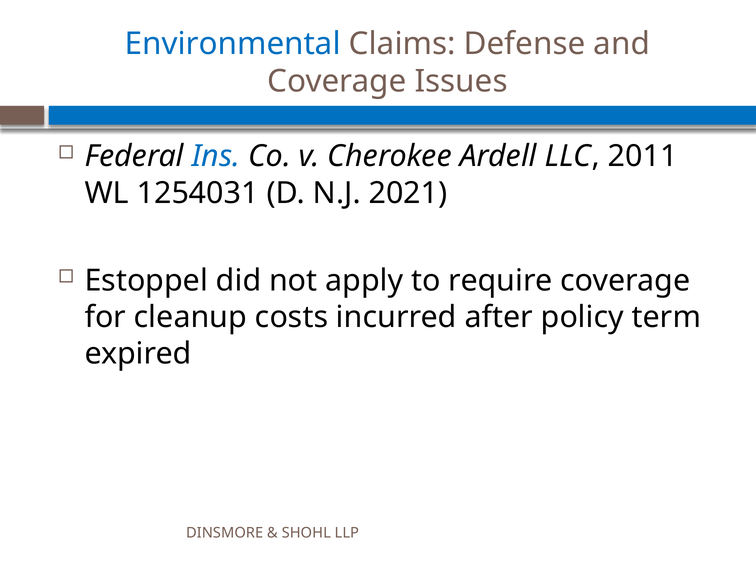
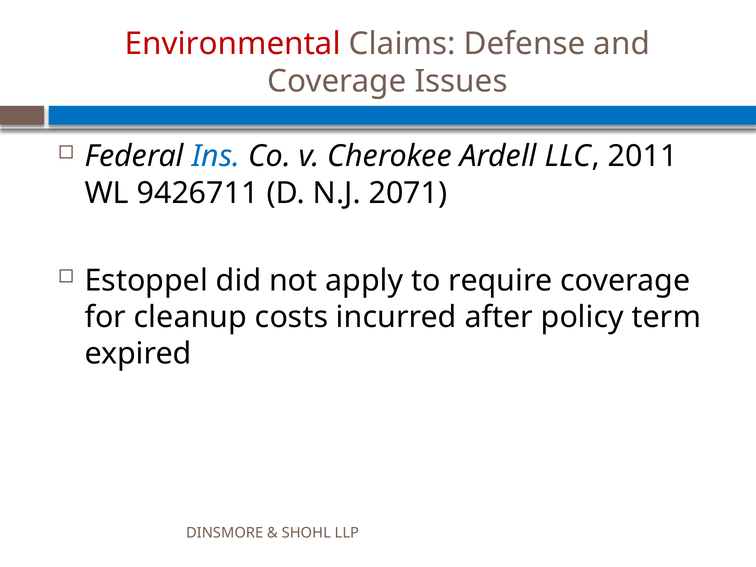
Environmental colour: blue -> red
1254031: 1254031 -> 9426711
2021: 2021 -> 2071
